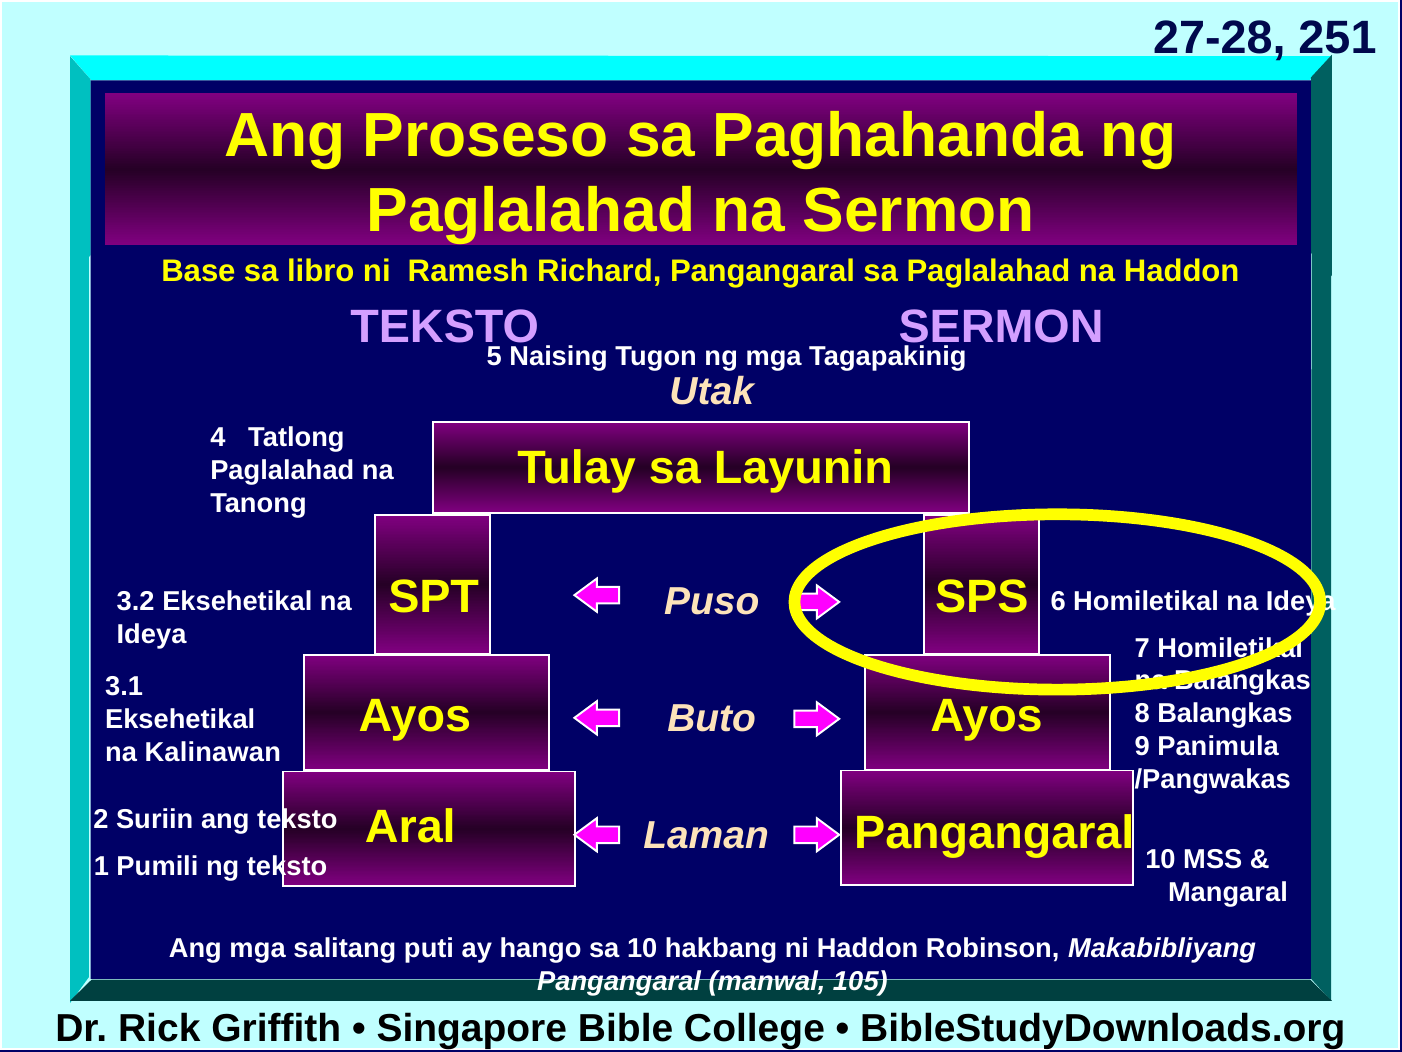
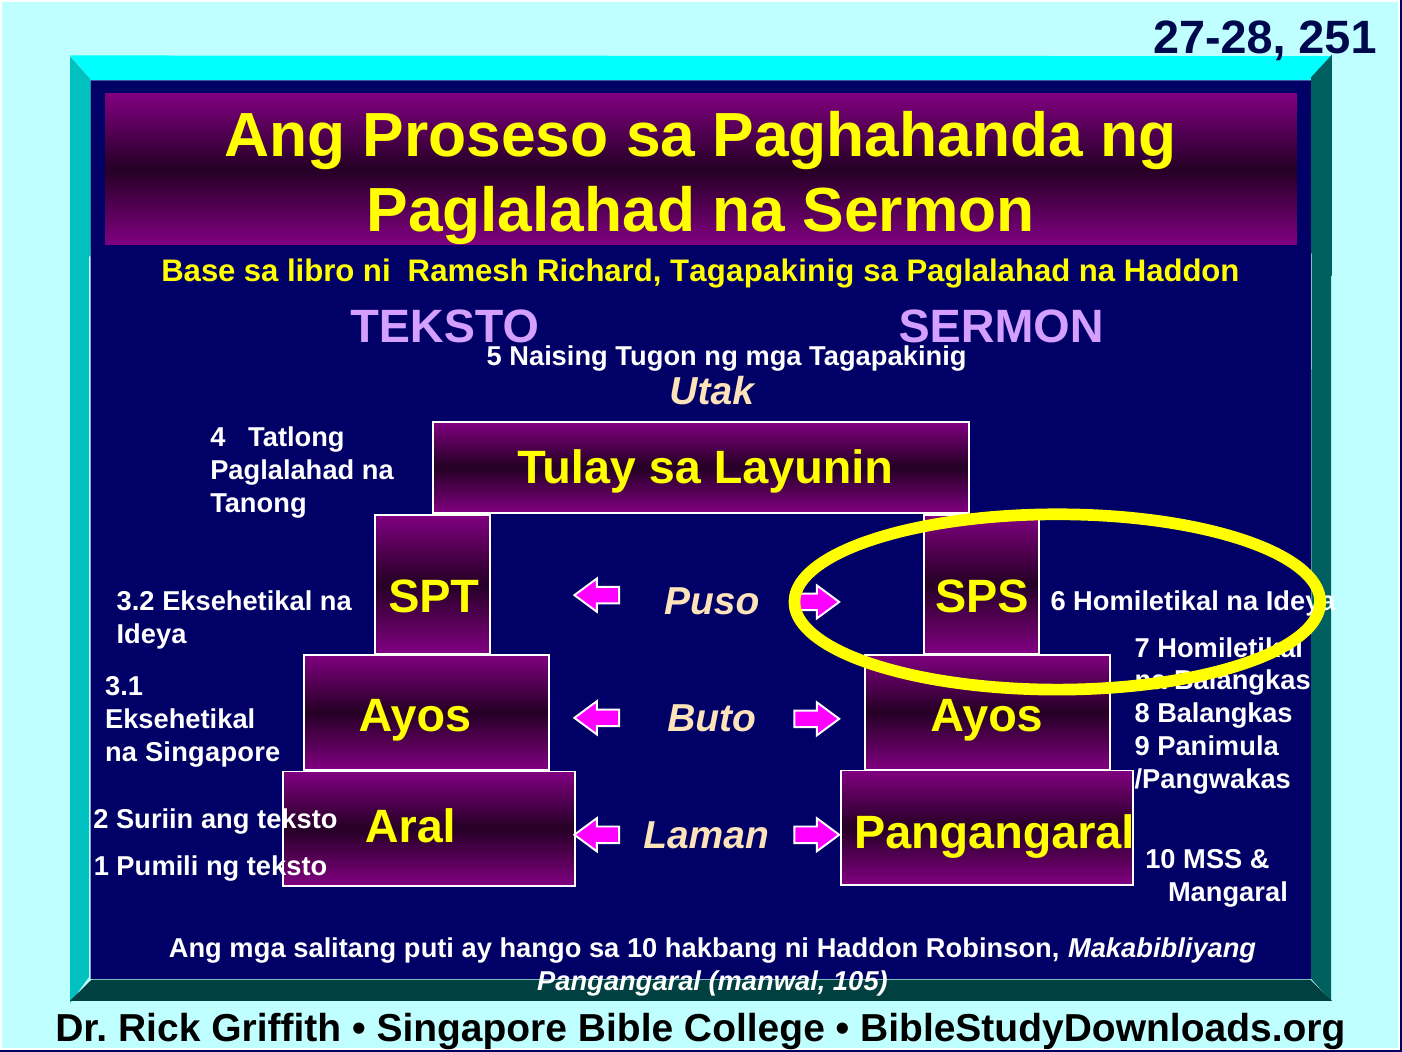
Richard Pangangaral: Pangangaral -> Tagapakinig
na Kalinawan: Kalinawan -> Singapore
